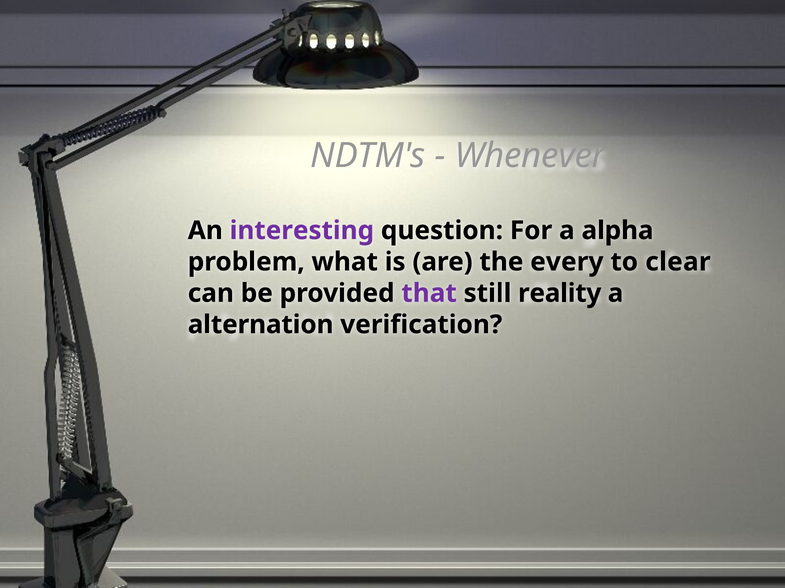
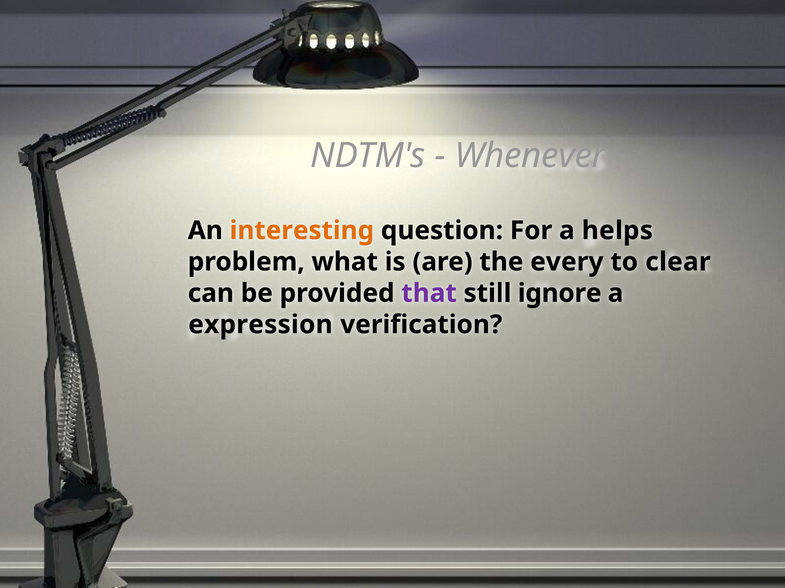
interesting colour: purple -> orange
alpha: alpha -> helps
reality: reality -> ignore
alternation: alternation -> expression
